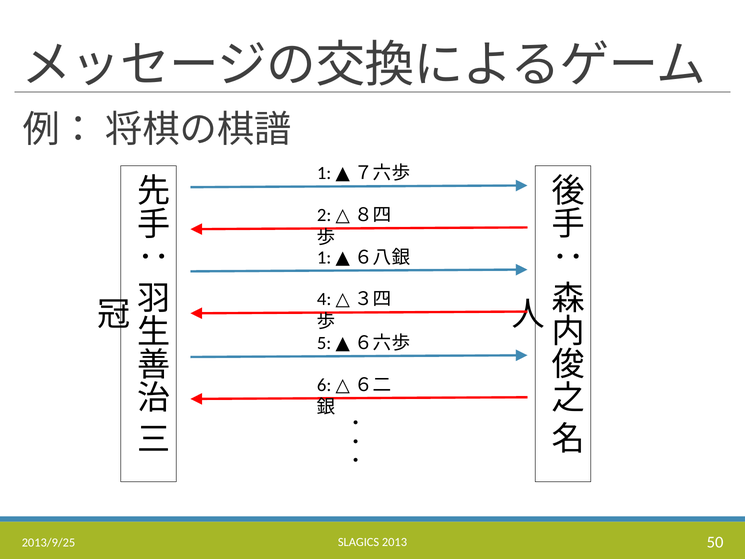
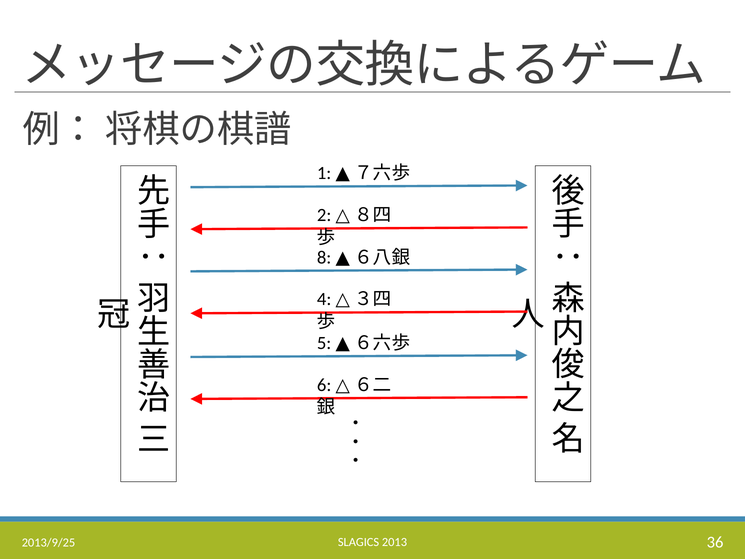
1 at (324, 257): 1 -> 8
50: 50 -> 36
